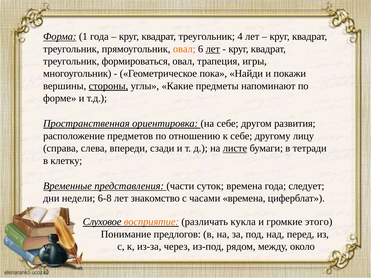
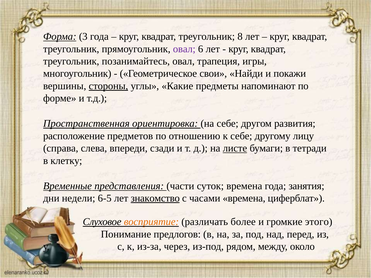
1: 1 -> 3
4: 4 -> 8
овал at (184, 49) colour: orange -> purple
лет at (213, 49) underline: present -> none
формироваться: формироваться -> позанимайтесь
пока: пока -> свои
следует: следует -> занятия
6-8: 6-8 -> 6-5
знакомство underline: none -> present
кукла: кукла -> более
